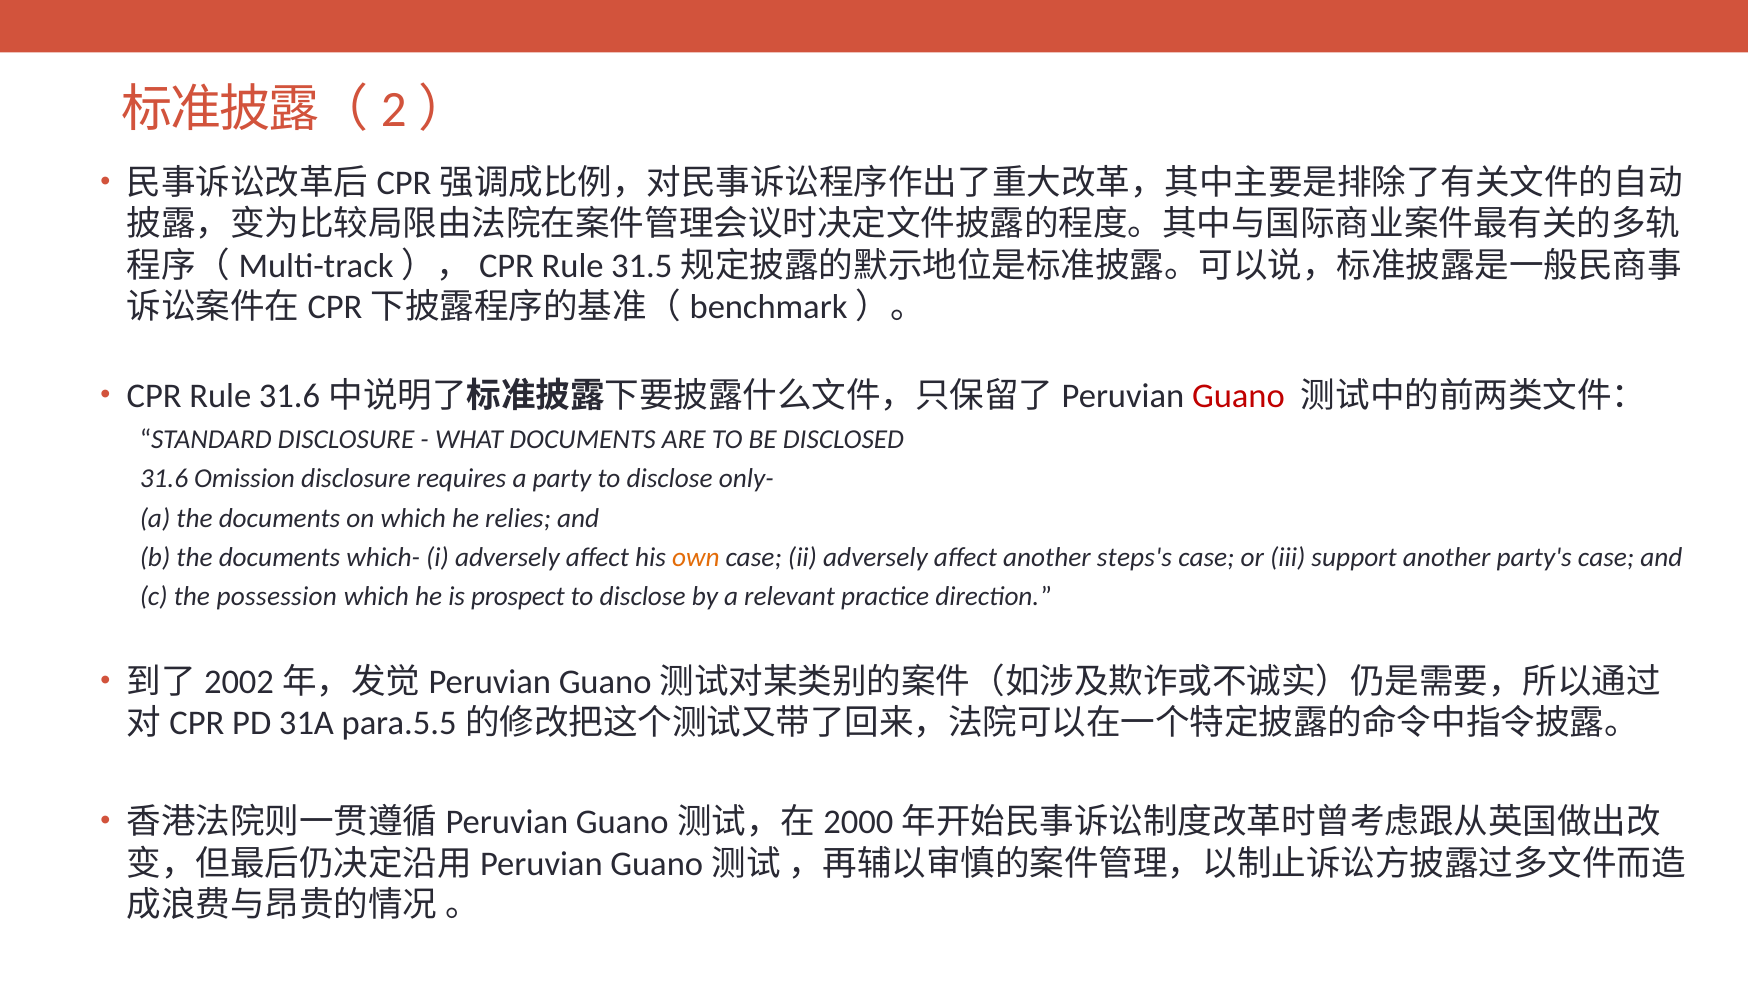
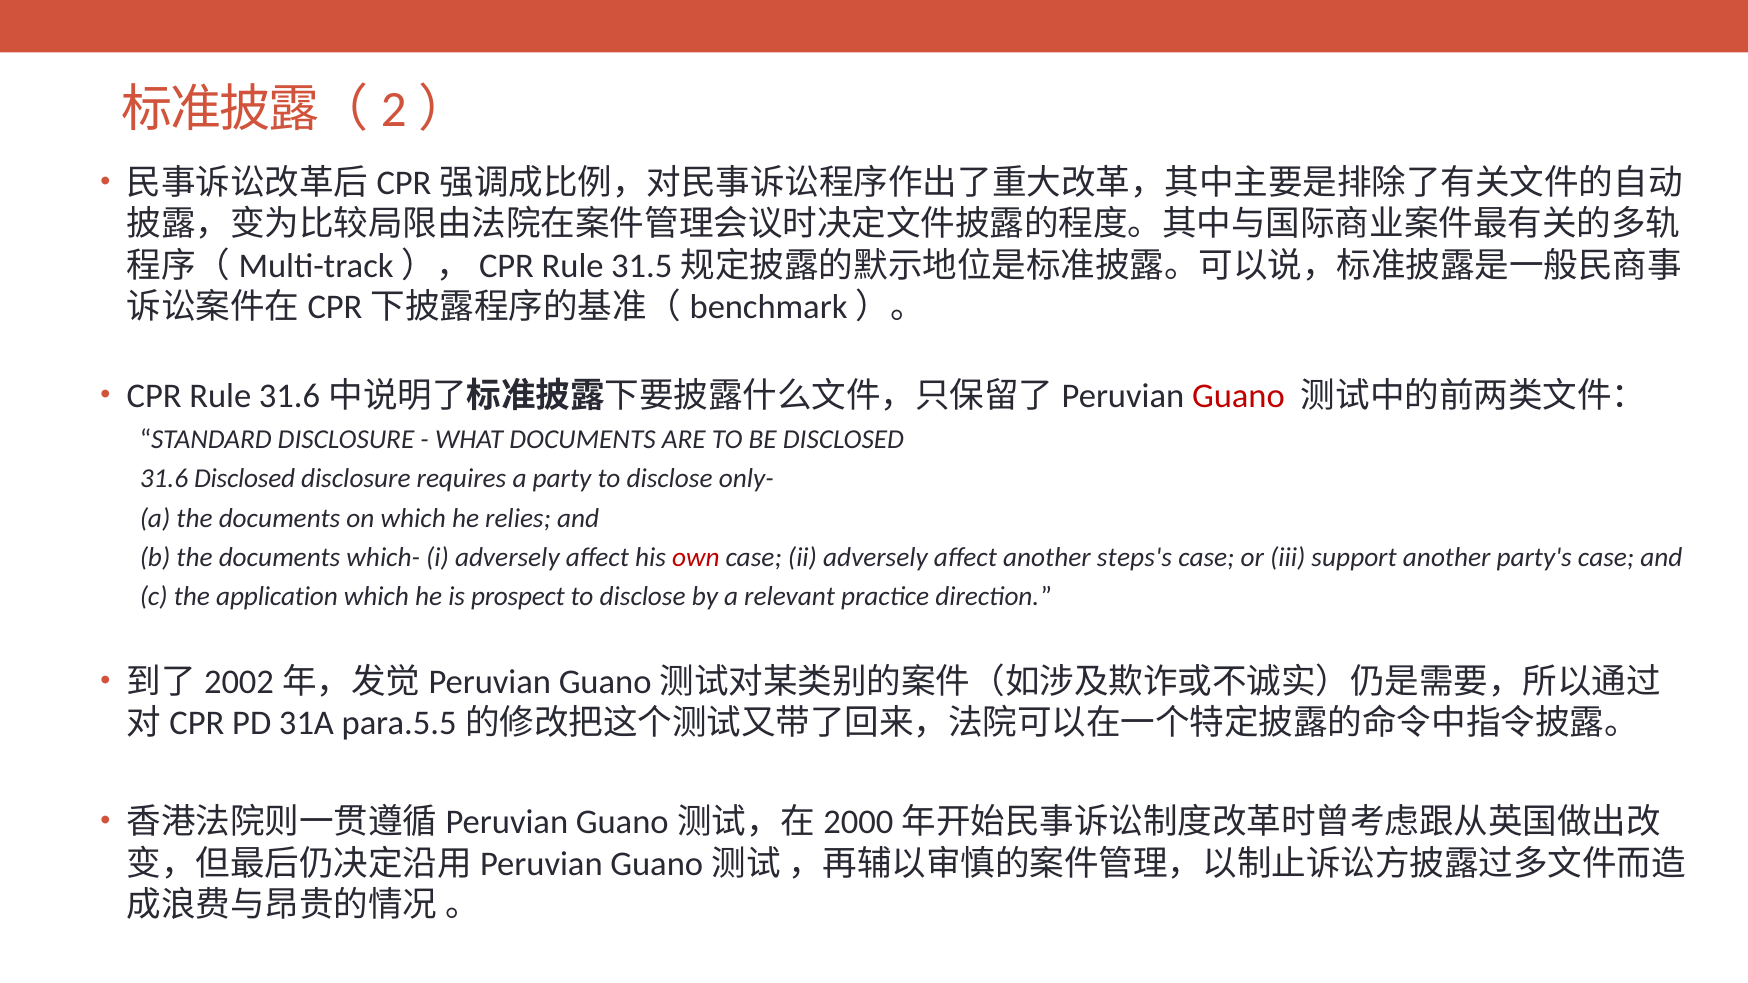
31.6 Omission: Omission -> Disclosed
own colour: orange -> red
possession: possession -> application
